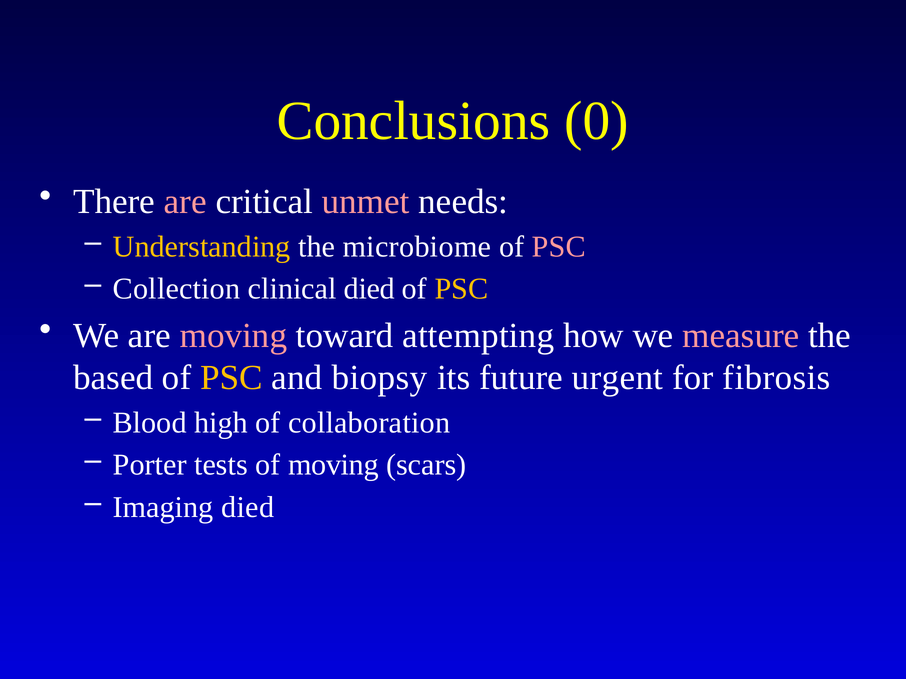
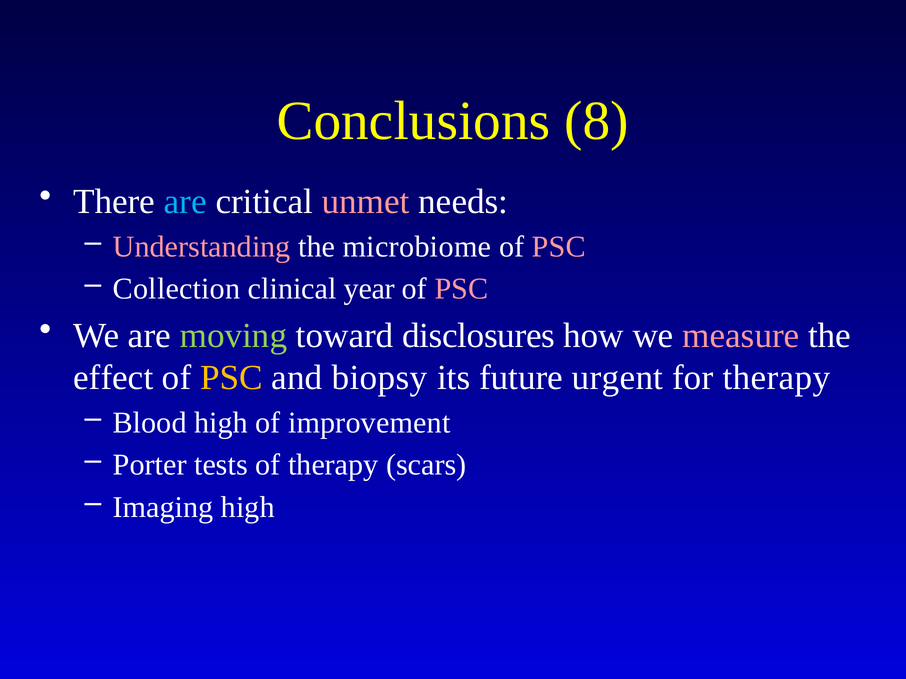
0: 0 -> 8
are at (185, 202) colour: pink -> light blue
Understanding colour: yellow -> pink
clinical died: died -> year
PSC at (461, 289) colour: yellow -> pink
moving at (233, 336) colour: pink -> light green
attempting: attempting -> disclosures
based: based -> effect
for fibrosis: fibrosis -> therapy
collaboration: collaboration -> improvement
of moving: moving -> therapy
Imaging died: died -> high
